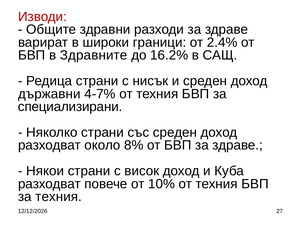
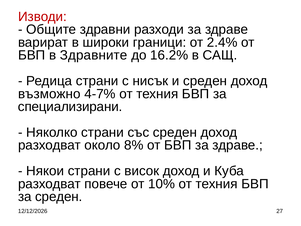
държавни: държавни -> възможно
за техния: техния -> среден
